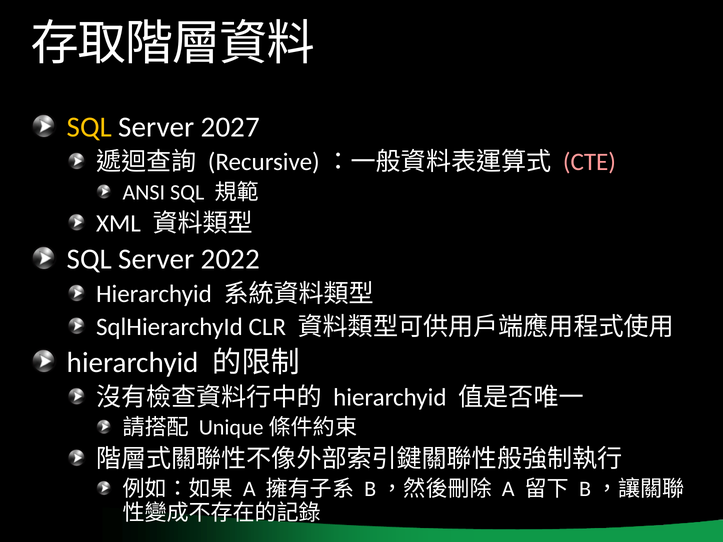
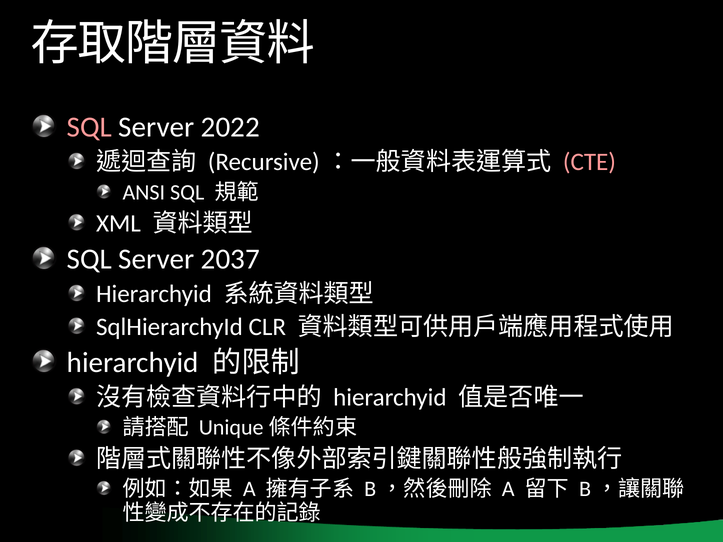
SQL at (89, 127) colour: yellow -> pink
2027: 2027 -> 2022
2022: 2022 -> 2037
